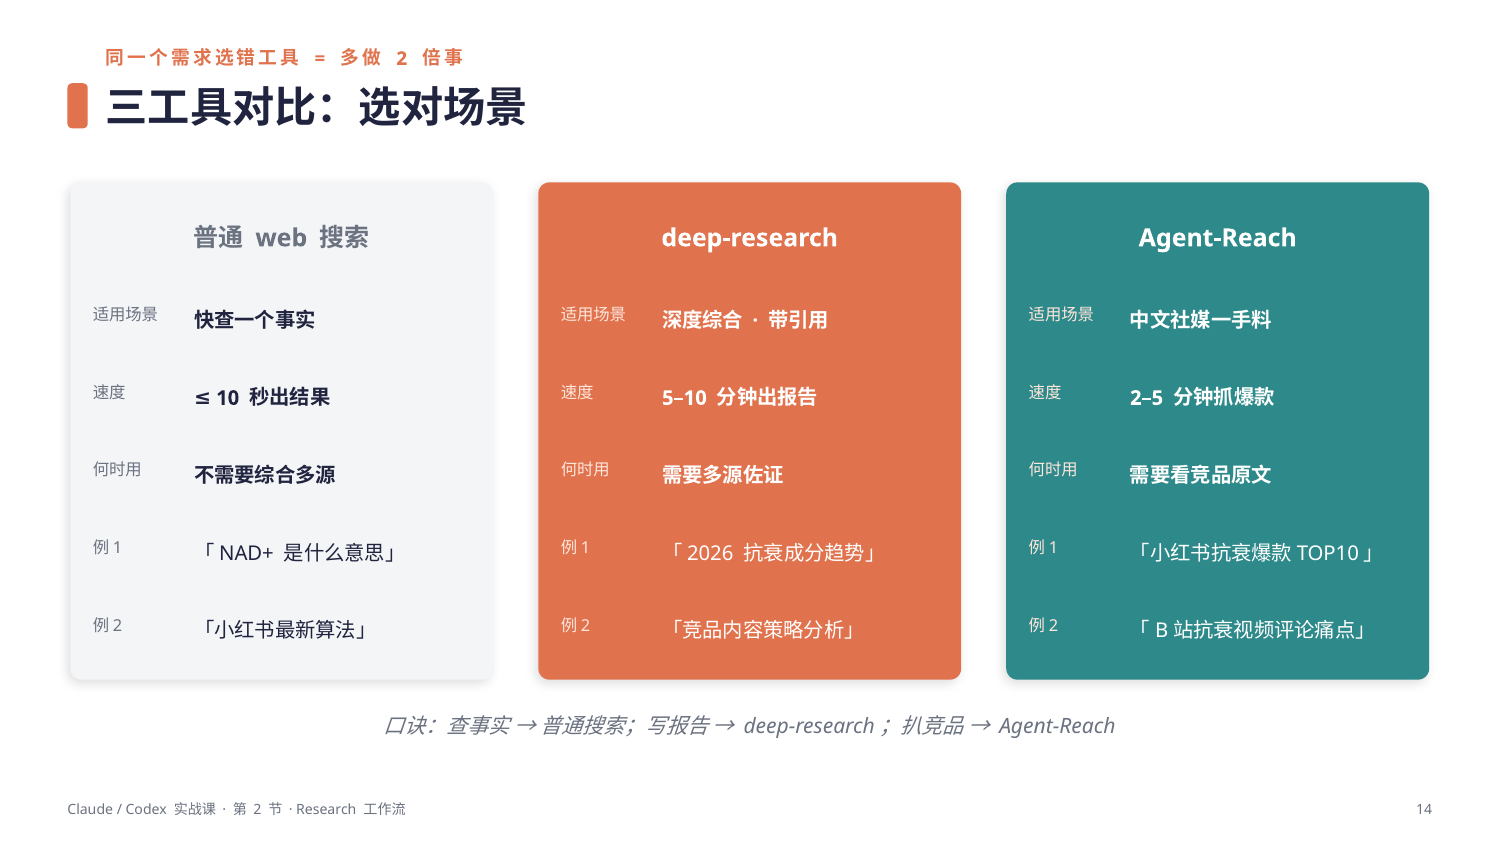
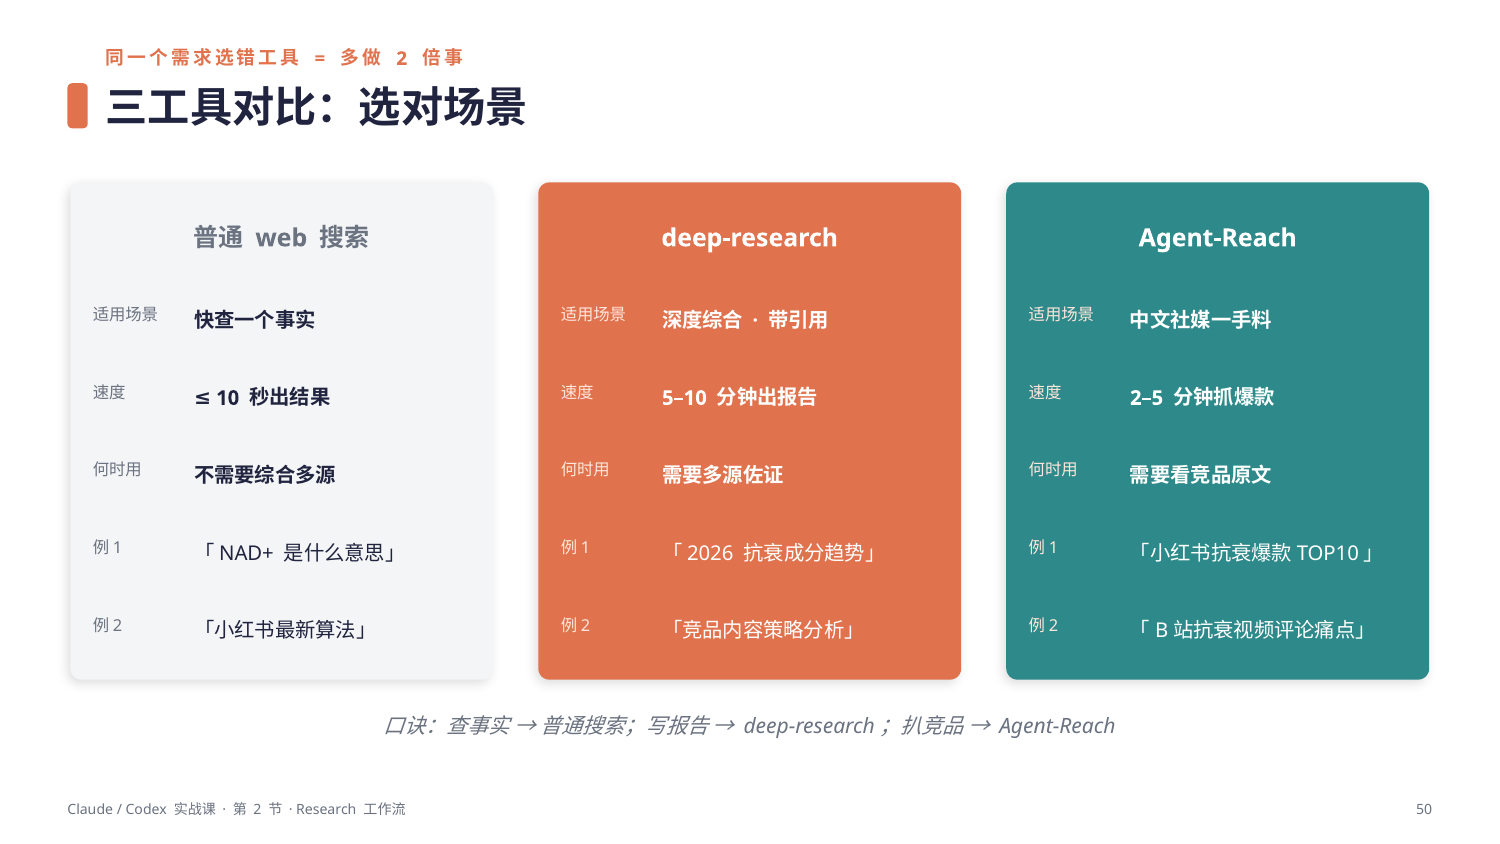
14: 14 -> 50
